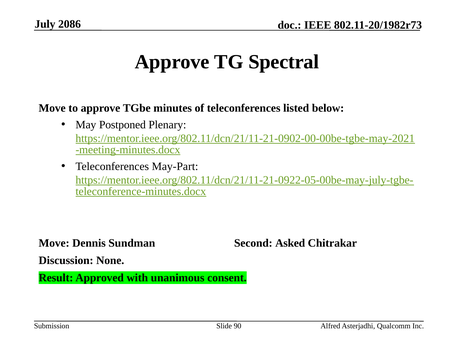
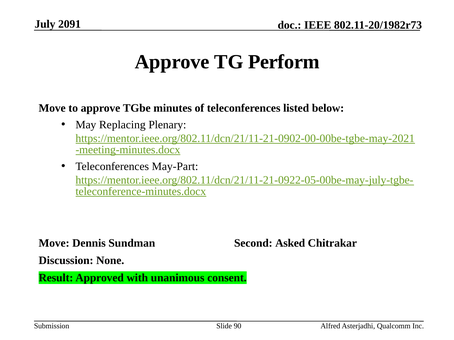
2086: 2086 -> 2091
Spectral: Spectral -> Perform
Postponed: Postponed -> Replacing
